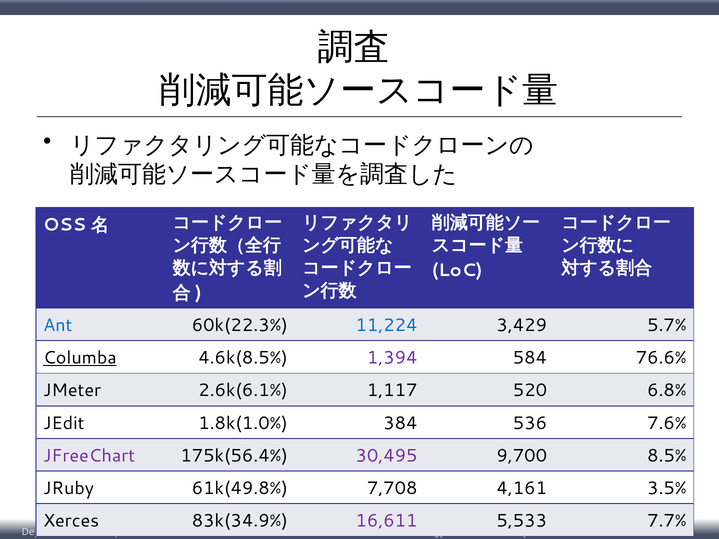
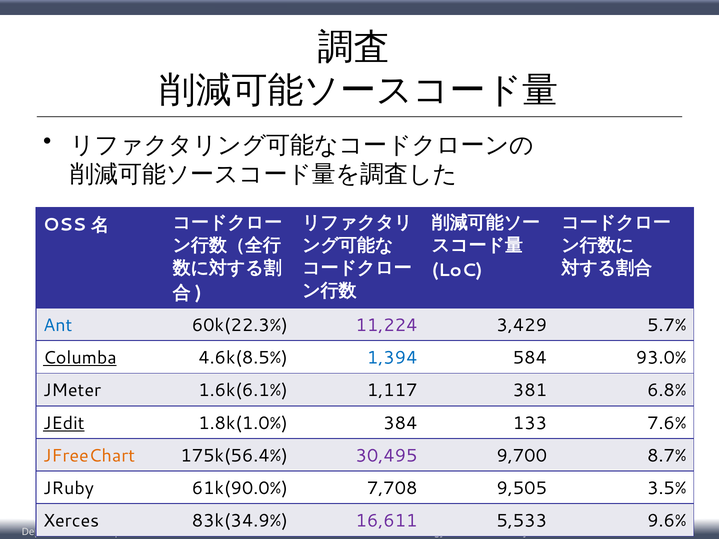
11,224 colour: blue -> purple
1,394 colour: purple -> blue
76.6%: 76.6% -> 93.0%
2.6k(6.1%: 2.6k(6.1% -> 1.6k(6.1%
520: 520 -> 381
JEdit underline: none -> present
536: 536 -> 133
JFreeChart colour: purple -> orange
8.5%: 8.5% -> 8.7%
61k(49.8%: 61k(49.8% -> 61k(90.0%
4,161: 4,161 -> 9,505
7.7%: 7.7% -> 9.6%
